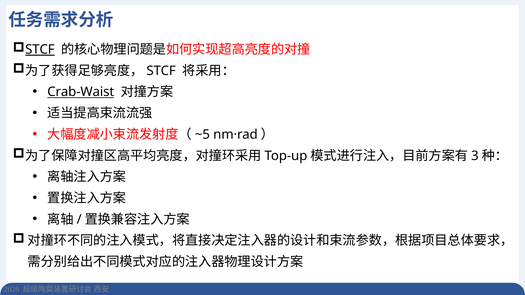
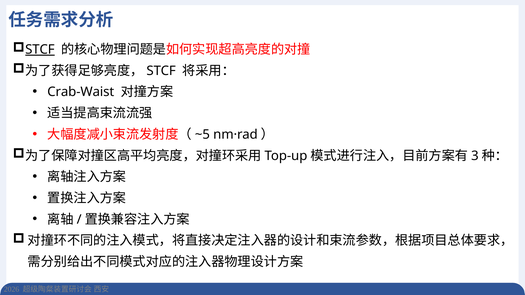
Crab-Waist underline: present -> none
